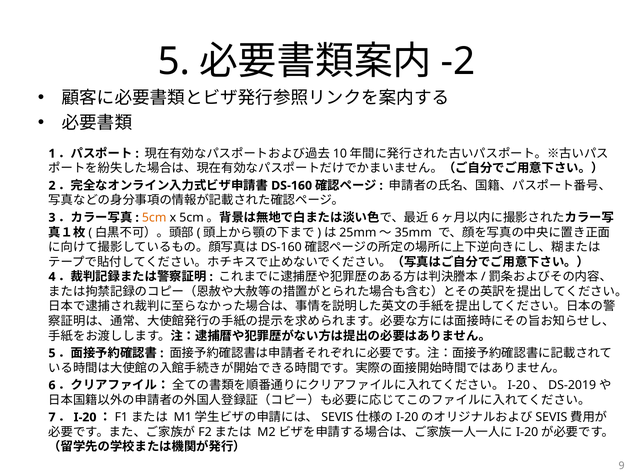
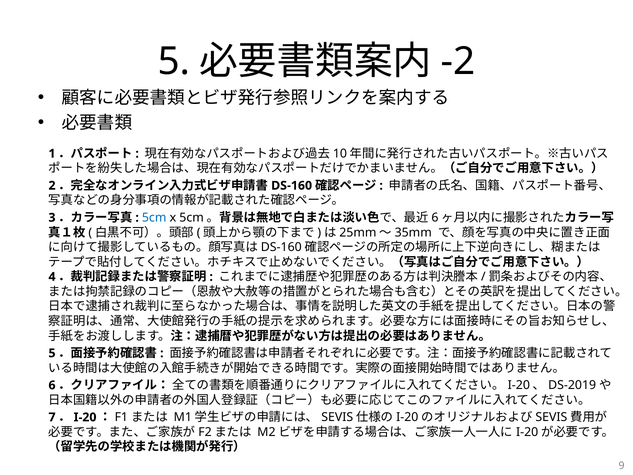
5cm colour: orange -> blue
